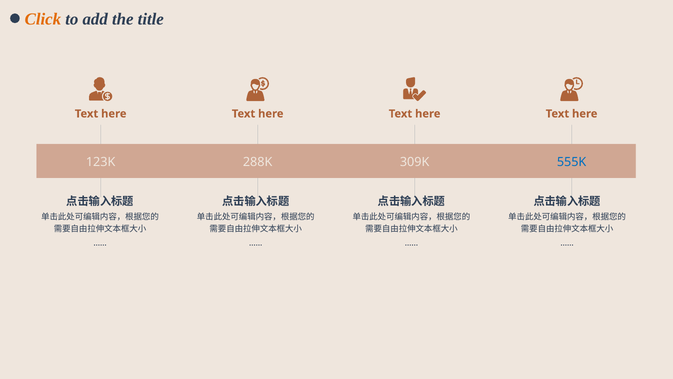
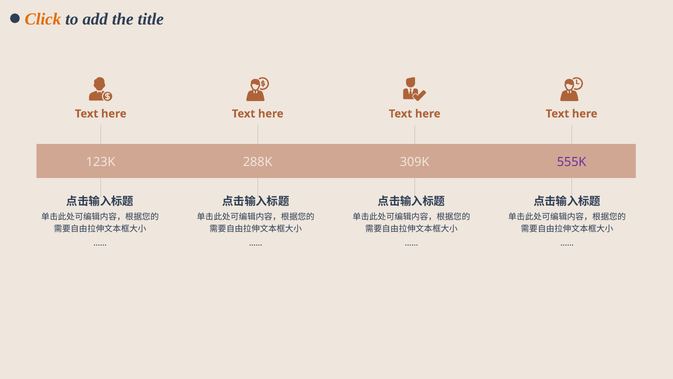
555K colour: blue -> purple
